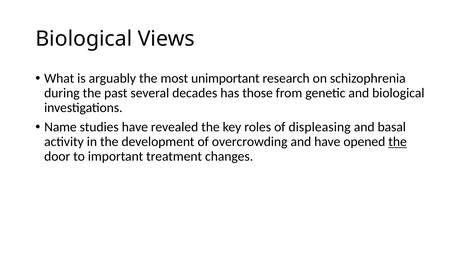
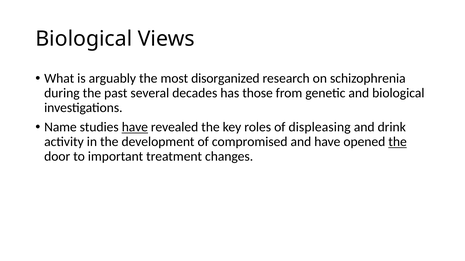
unimportant: unimportant -> disorganized
have at (135, 127) underline: none -> present
basal: basal -> drink
overcrowding: overcrowding -> compromised
